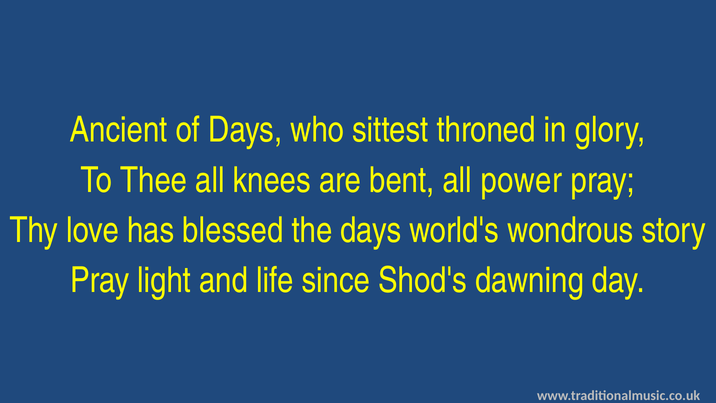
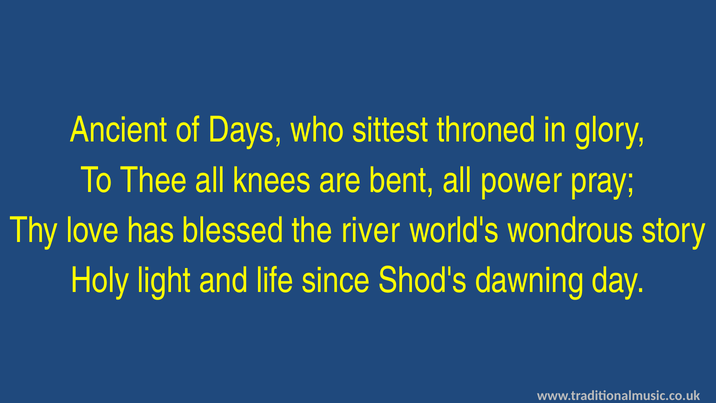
the days: days -> river
Pray at (100, 280): Pray -> Holy
